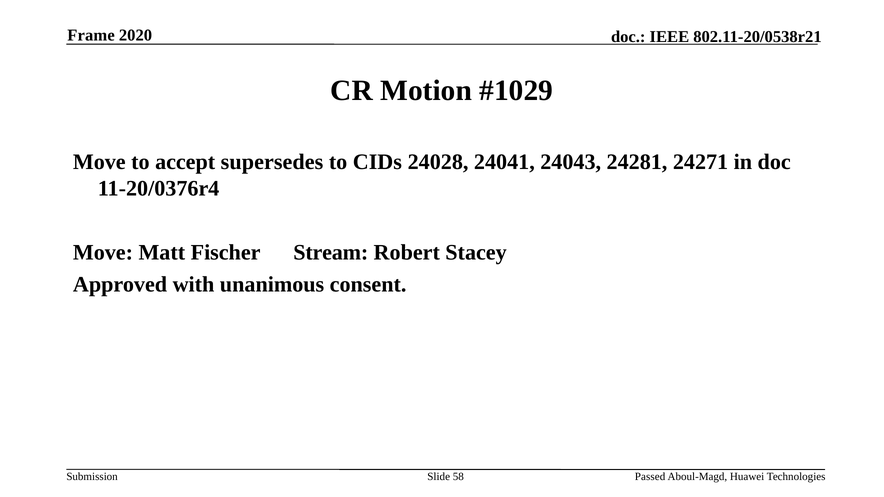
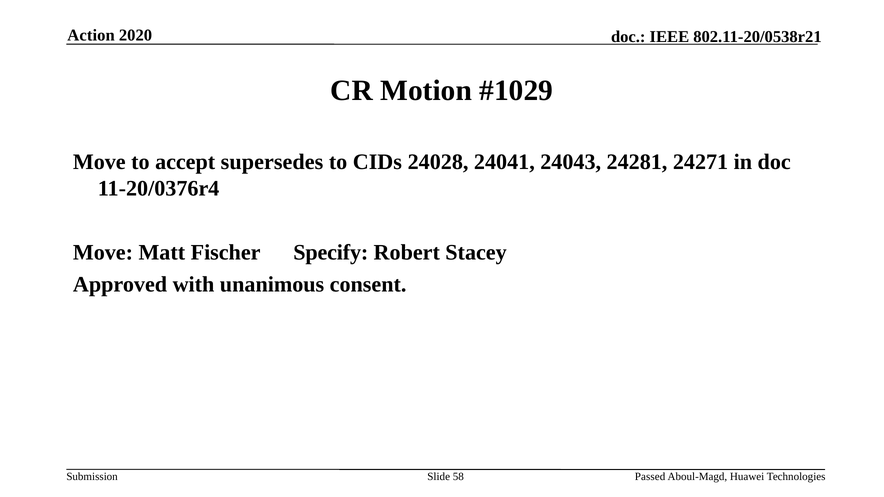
Frame: Frame -> Action
Stream: Stream -> Specify
